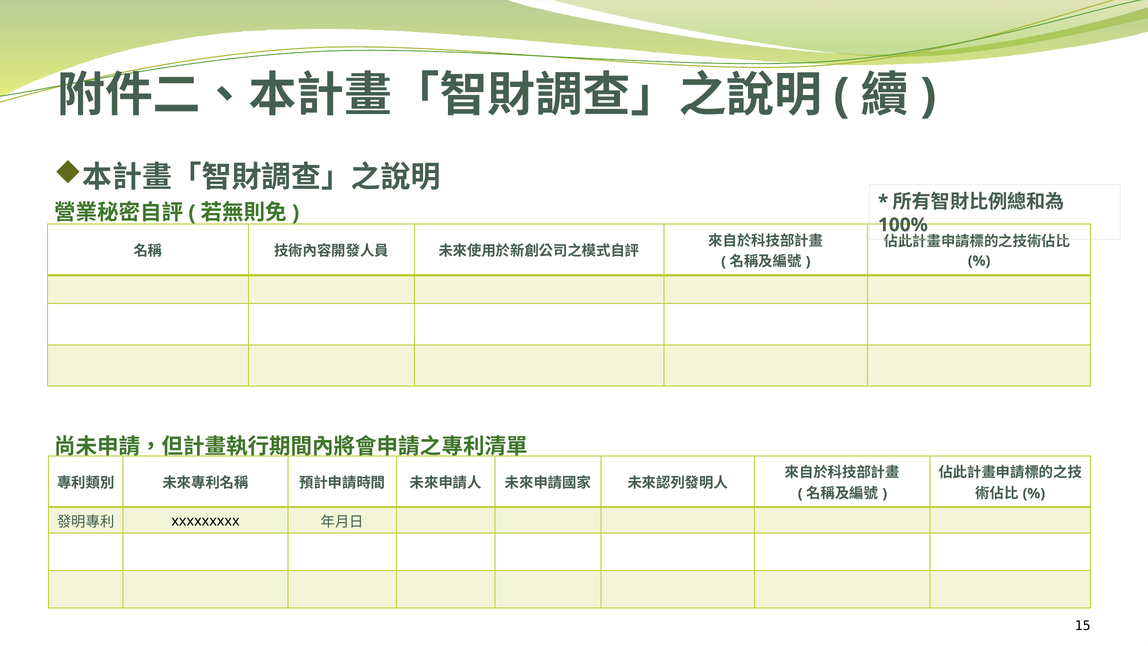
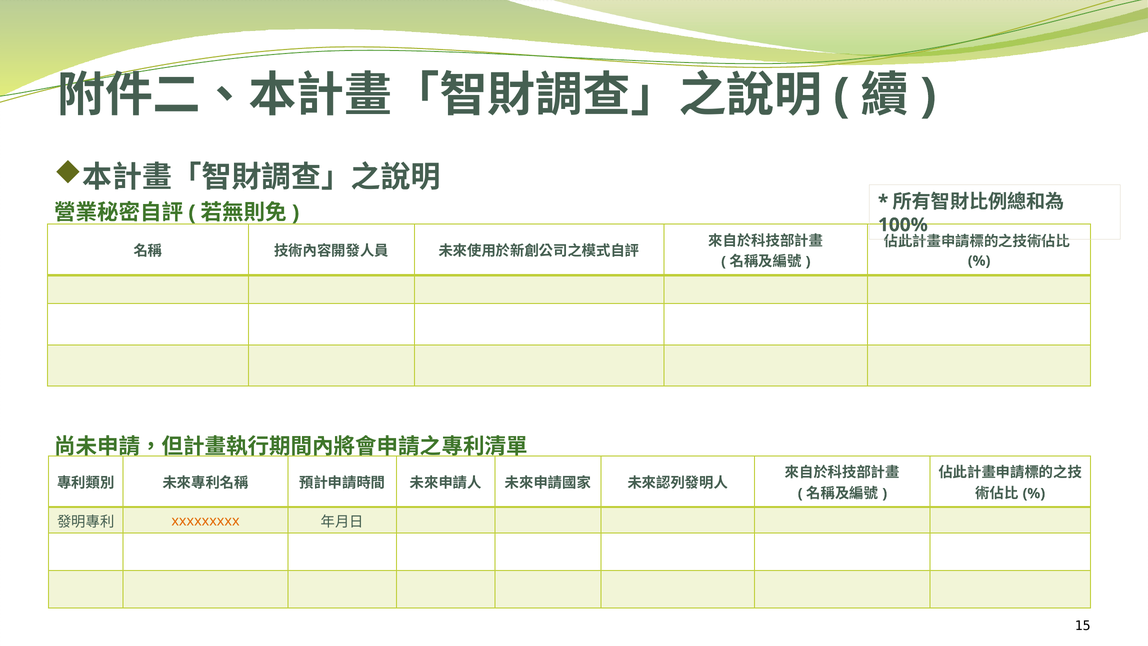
xxxxxxxxx colour: black -> orange
